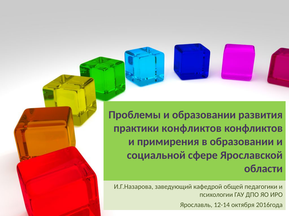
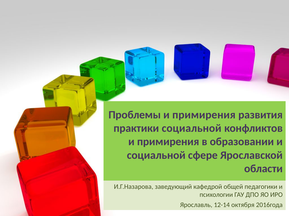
Проблемы и образовании: образовании -> примирения
практики конфликтов: конфликтов -> социальной
